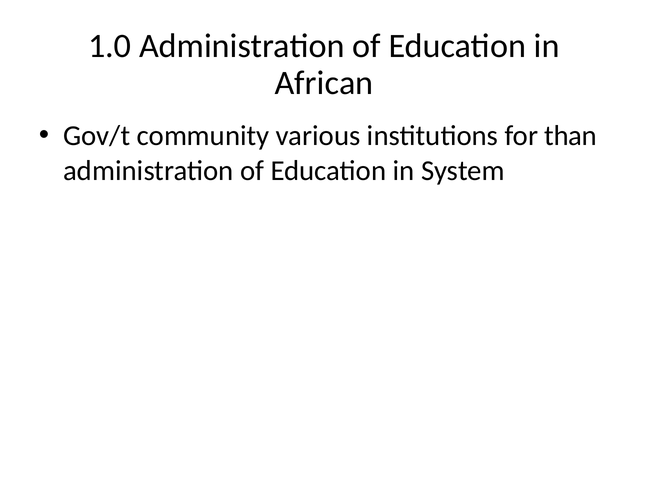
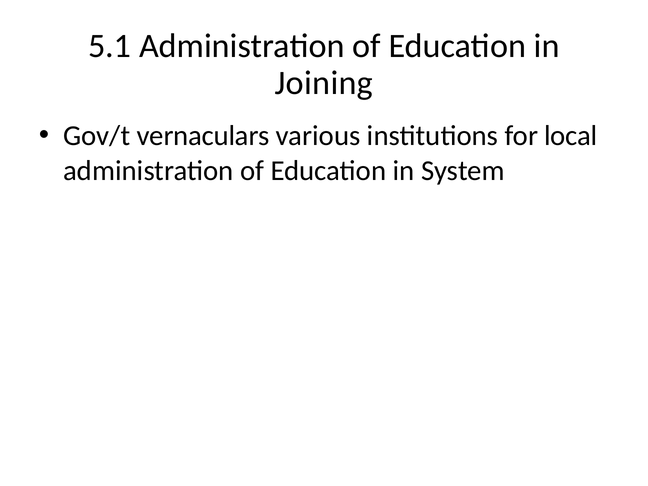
1.0: 1.0 -> 5.1
African: African -> Joining
community: community -> vernaculars
than: than -> local
